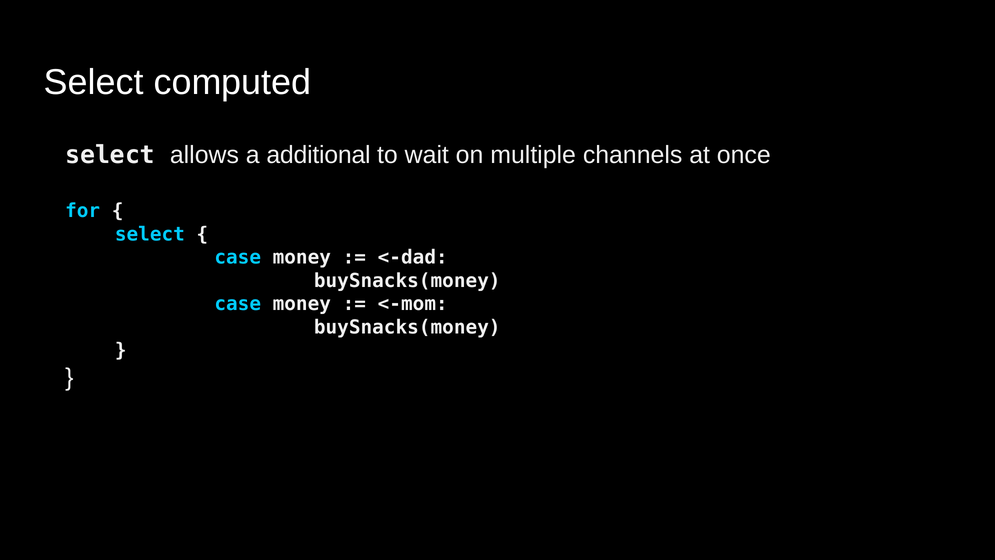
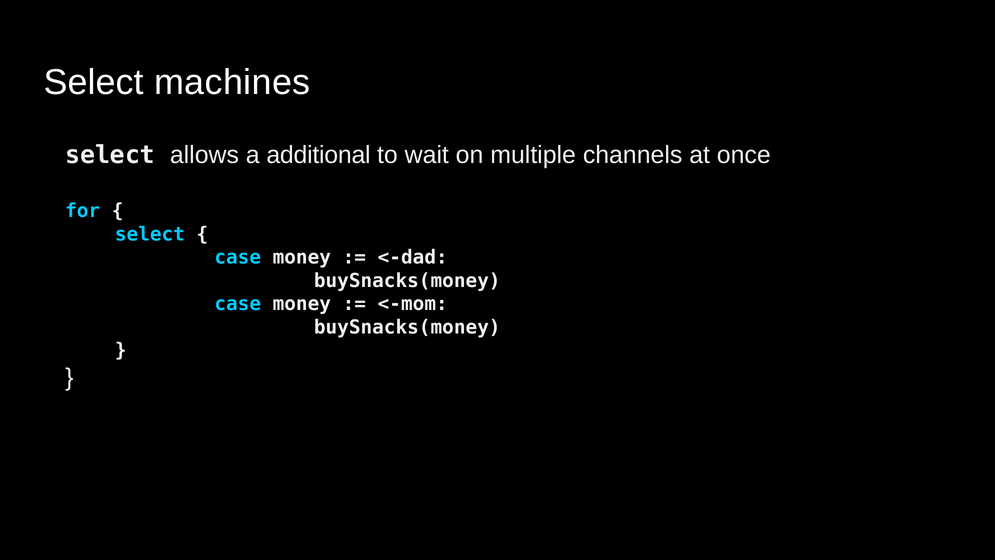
computed: computed -> machines
